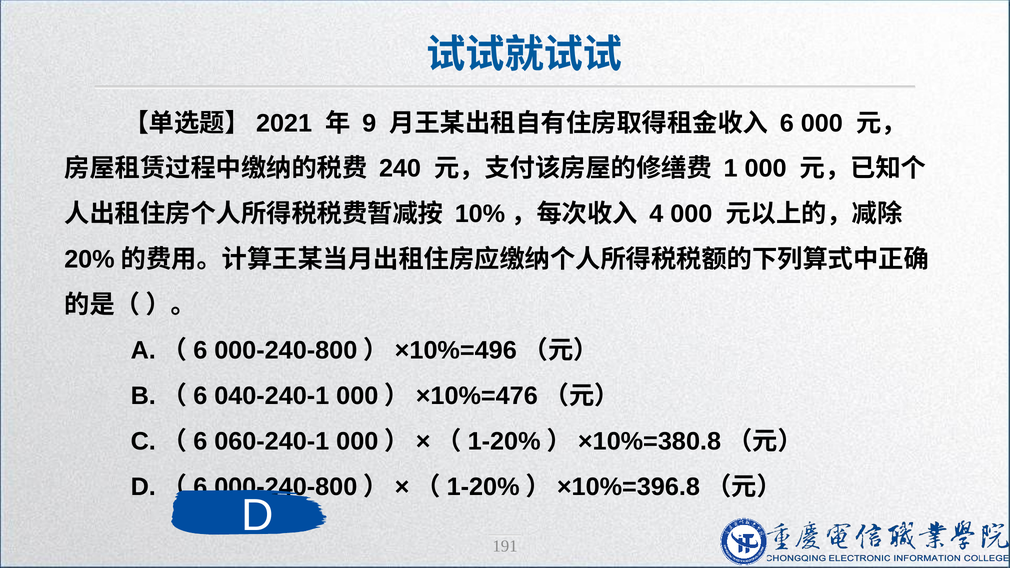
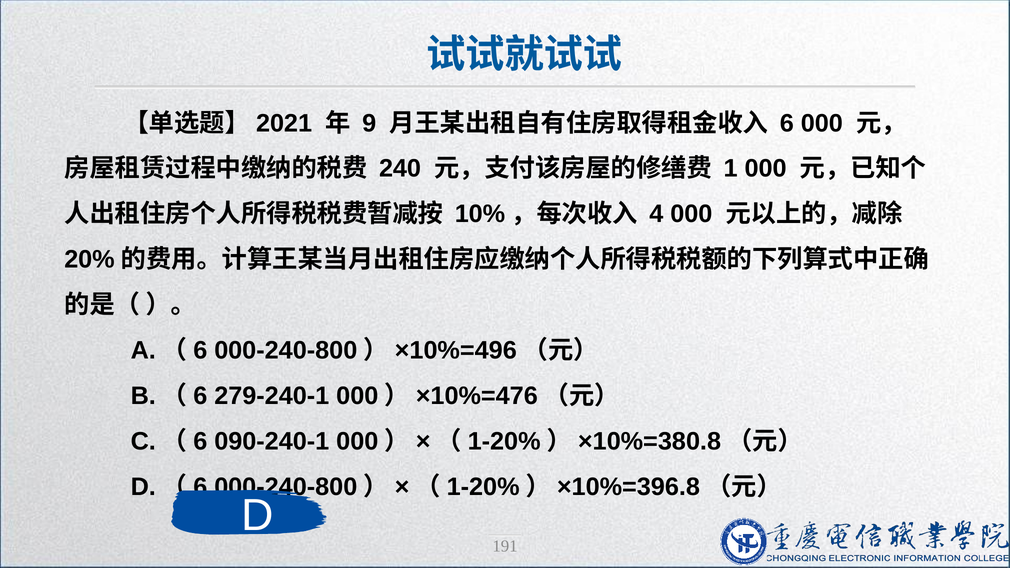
040-240-1: 040-240-1 -> 279-240-1
060-240-1: 060-240-1 -> 090-240-1
